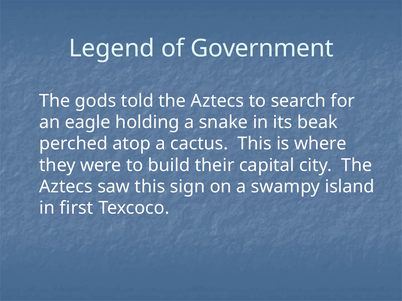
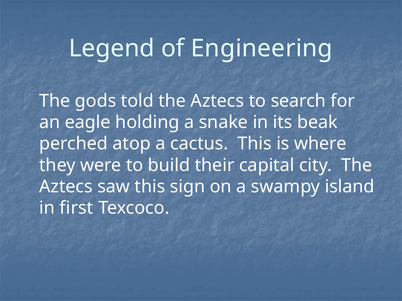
Government: Government -> Engineering
